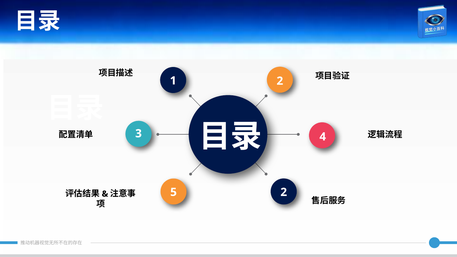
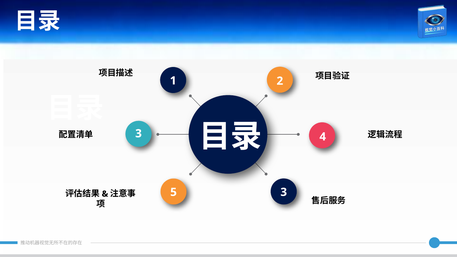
5 2: 2 -> 3
